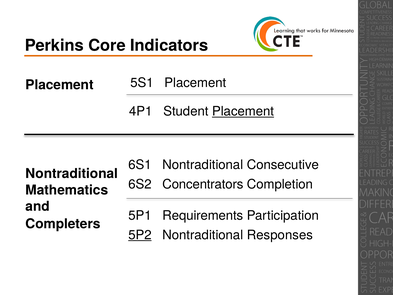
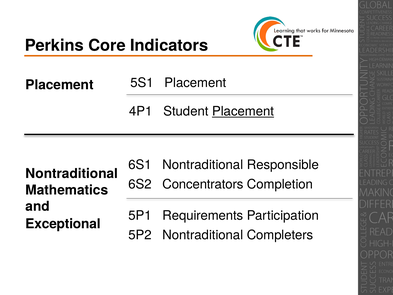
Consecutive: Consecutive -> Responsible
Completers: Completers -> Exceptional
5P2 underline: present -> none
Responses: Responses -> Completers
